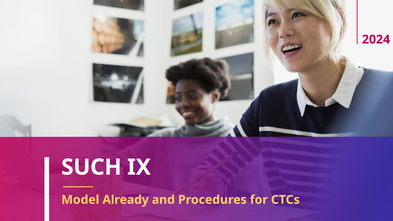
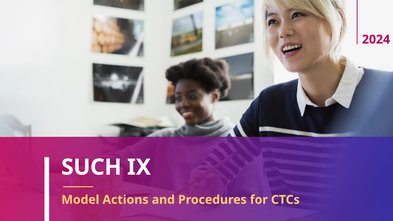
Already: Already -> Actions
